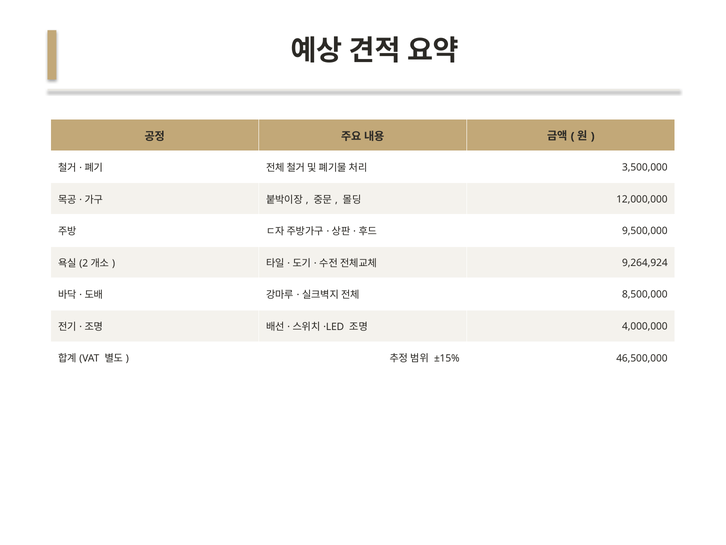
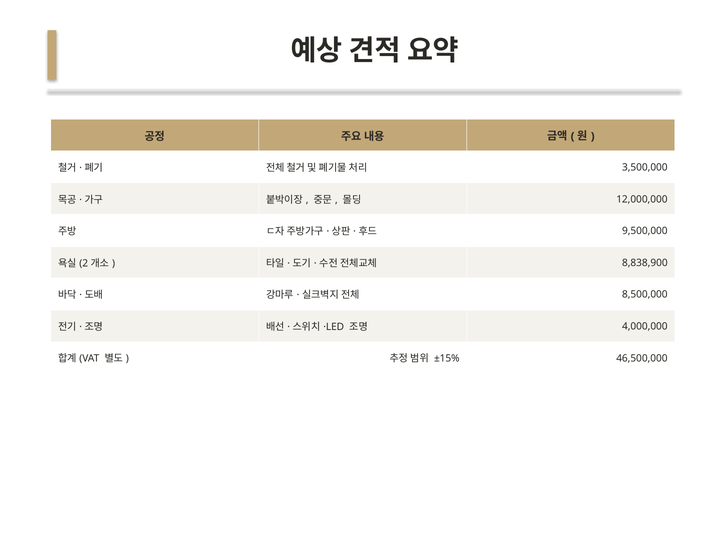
9,264,924: 9,264,924 -> 8,838,900
